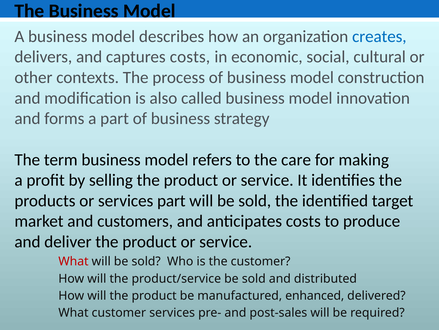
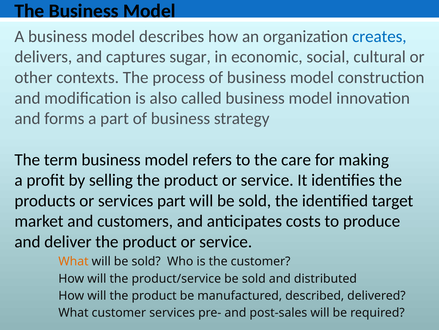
captures costs: costs -> sugar
What at (73, 261) colour: red -> orange
enhanced: enhanced -> described
